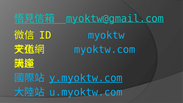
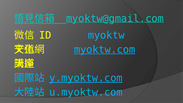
myoktw.com underline: none -> present
